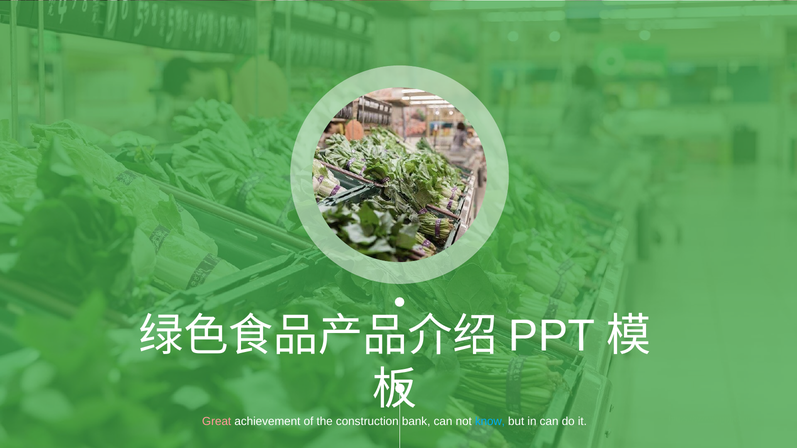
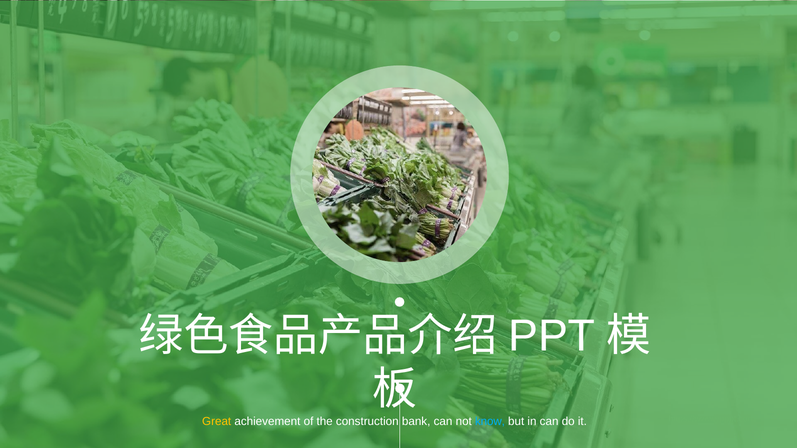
Great colour: pink -> yellow
